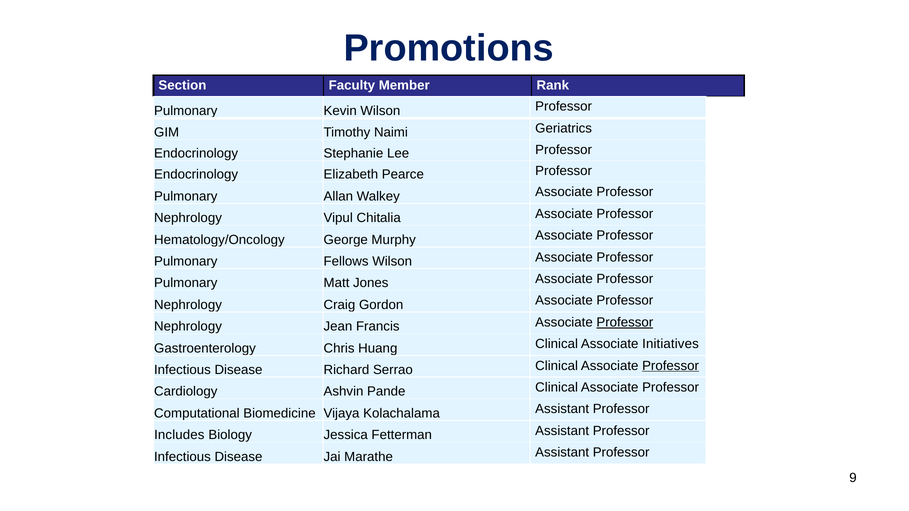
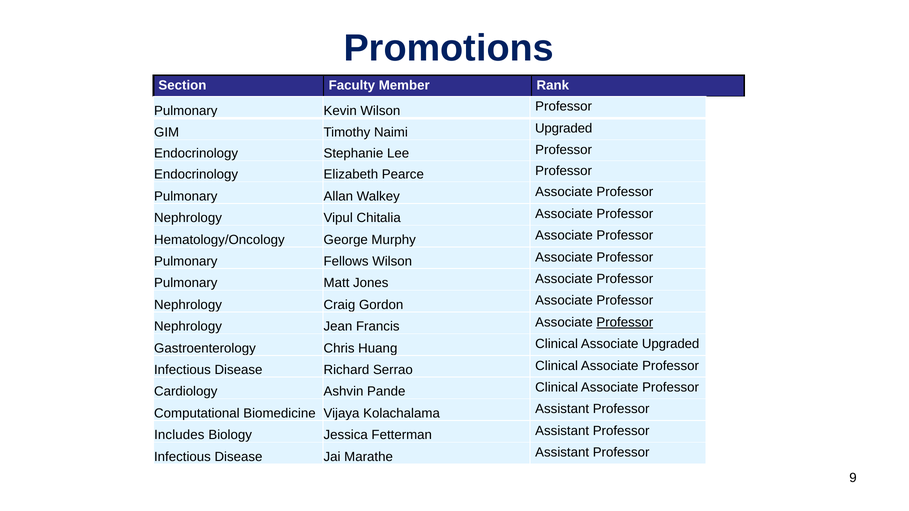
Naimi Geriatrics: Geriatrics -> Upgraded
Associate Initiatives: Initiatives -> Upgraded
Professor at (671, 366) underline: present -> none
